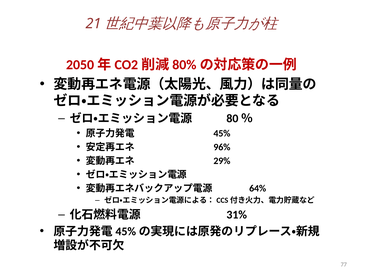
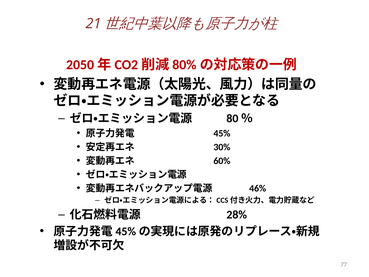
96%: 96% -> 30%
29%: 29% -> 60%
64%: 64% -> 46%
31%: 31% -> 28%
